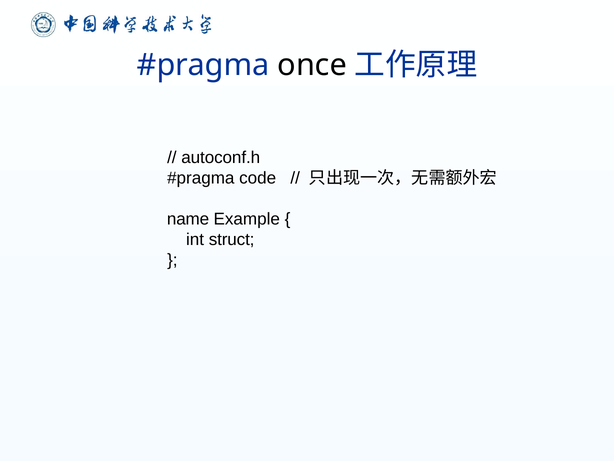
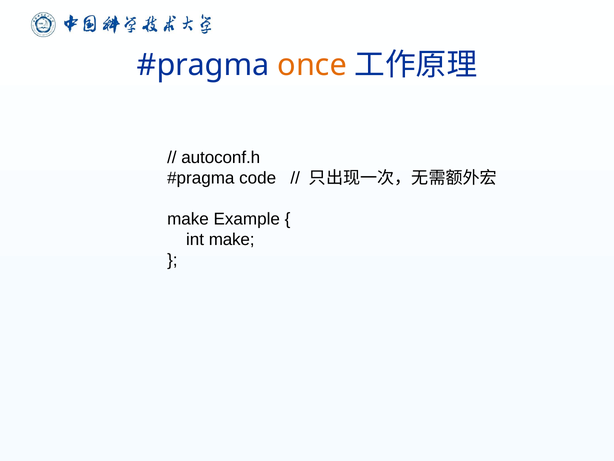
once colour: black -> orange
name at (188, 219): name -> make
int struct: struct -> make
